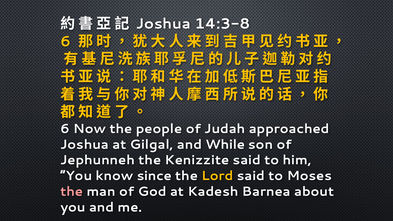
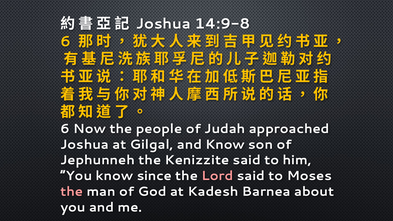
14:3-8: 14:3-8 -> 14:9-8
and While: While -> Know
Lord colour: yellow -> pink
